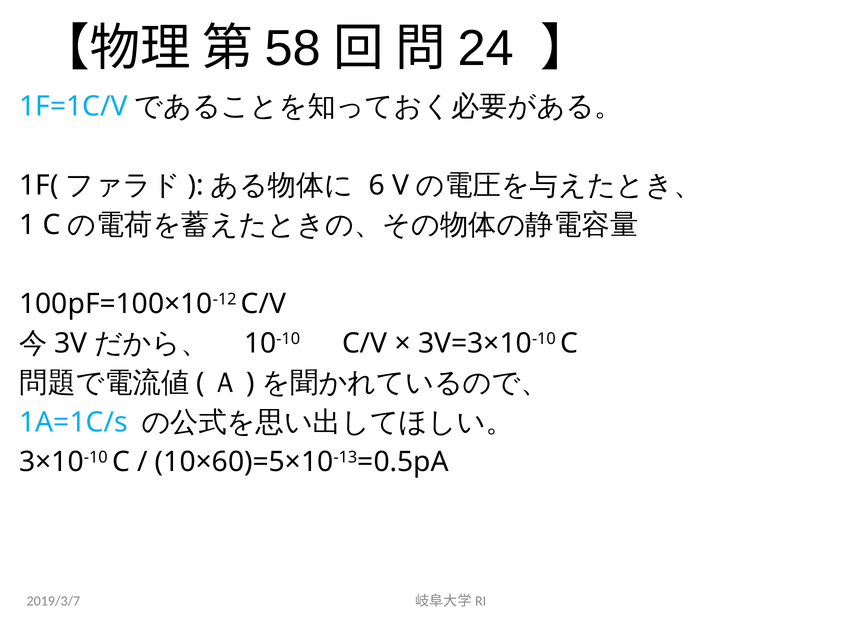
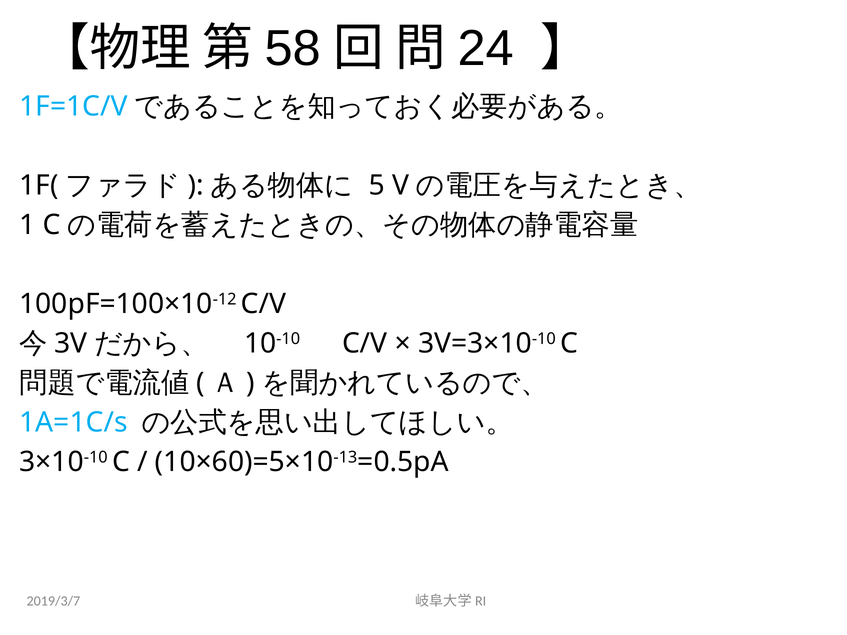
6: 6 -> 5
